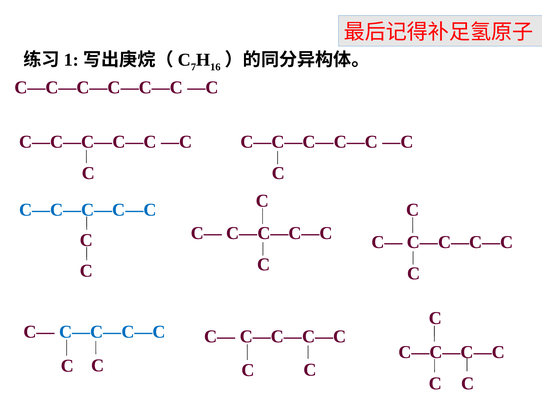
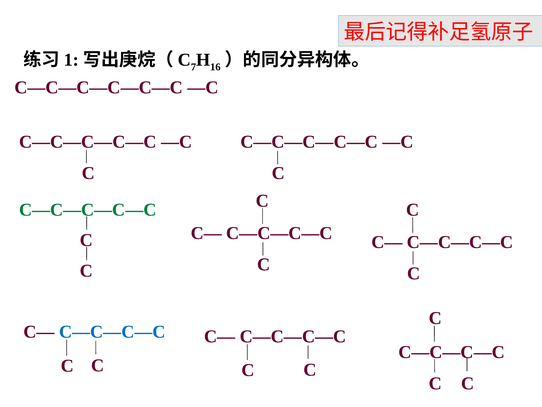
C—C—C—C—C at (88, 210) colour: blue -> green
